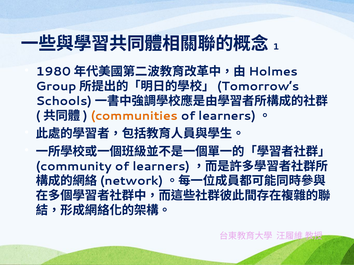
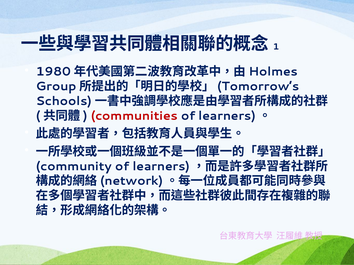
communities colour: orange -> red
